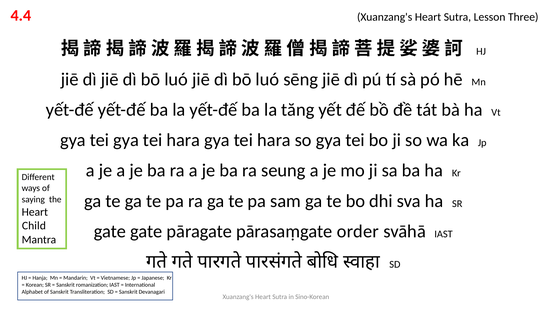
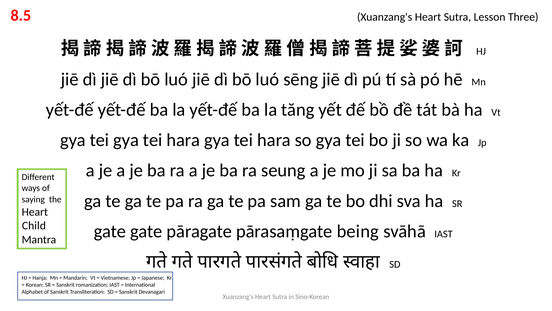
4.4: 4.4 -> 8.5
order: order -> being
